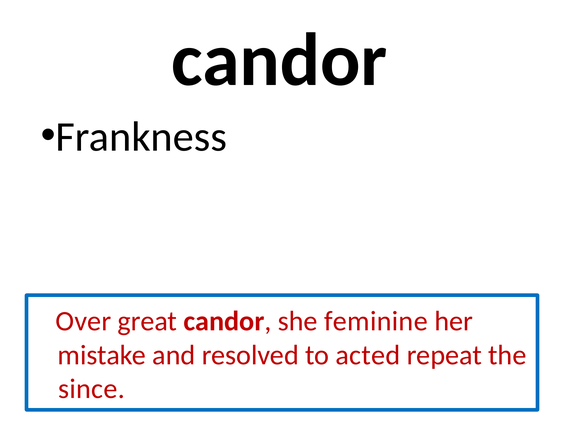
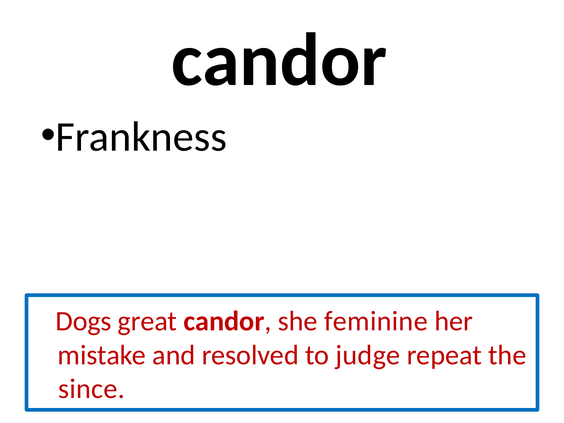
Over: Over -> Dogs
acted: acted -> judge
